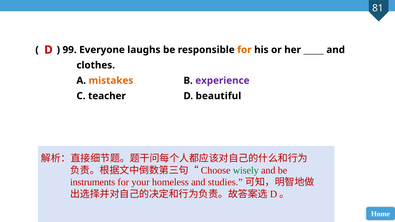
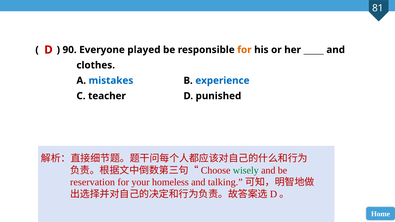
99: 99 -> 90
laughs: laughs -> played
mistakes colour: orange -> blue
experience colour: purple -> blue
beautiful: beautiful -> punished
instruments: instruments -> reservation
studies: studies -> talking
